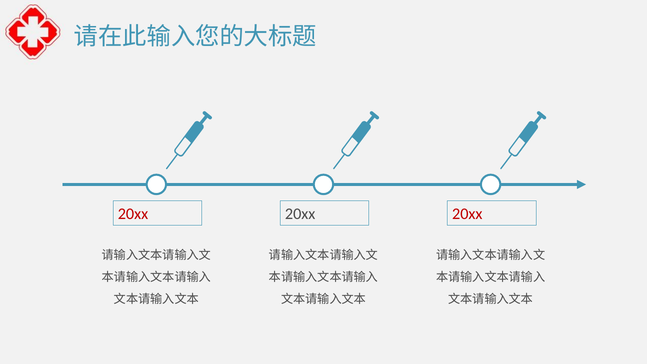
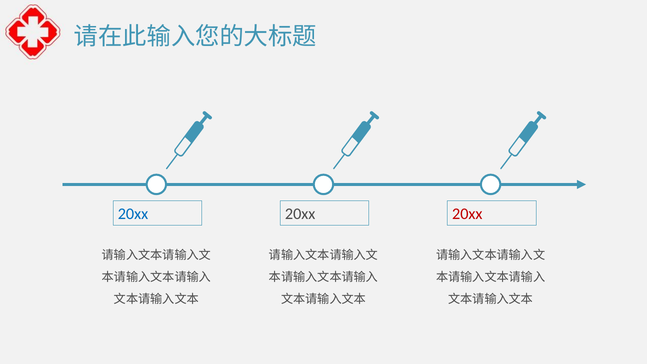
20xx at (133, 214) colour: red -> blue
